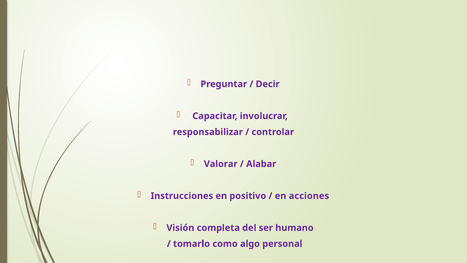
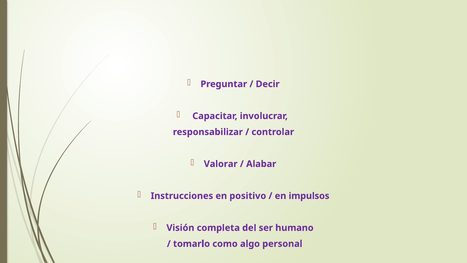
acciones: acciones -> impulsos
